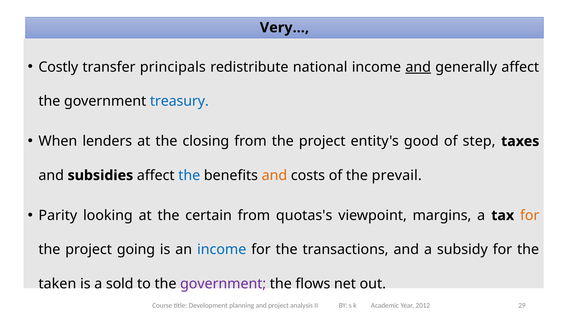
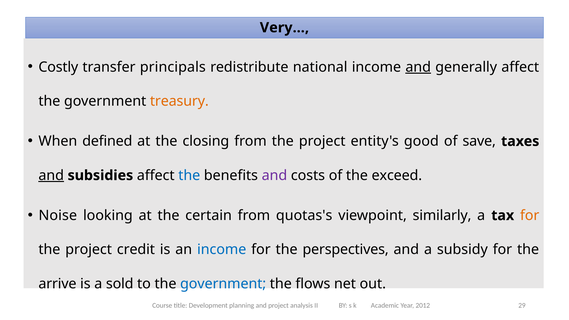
treasury colour: blue -> orange
lenders: lenders -> defined
step: step -> save
and at (51, 175) underline: none -> present
and at (274, 175) colour: orange -> purple
prevail: prevail -> exceed
Parity: Parity -> Noise
margins: margins -> similarly
going: going -> credit
transactions: transactions -> perspectives
taken: taken -> arrive
government at (223, 284) colour: purple -> blue
